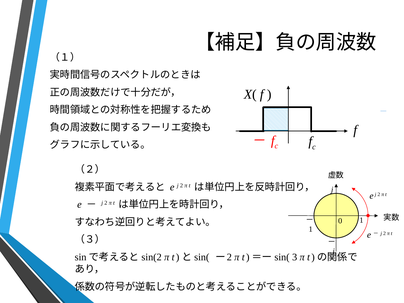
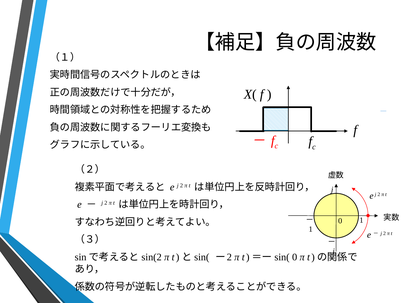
3 at (295, 257): 3 -> 0
